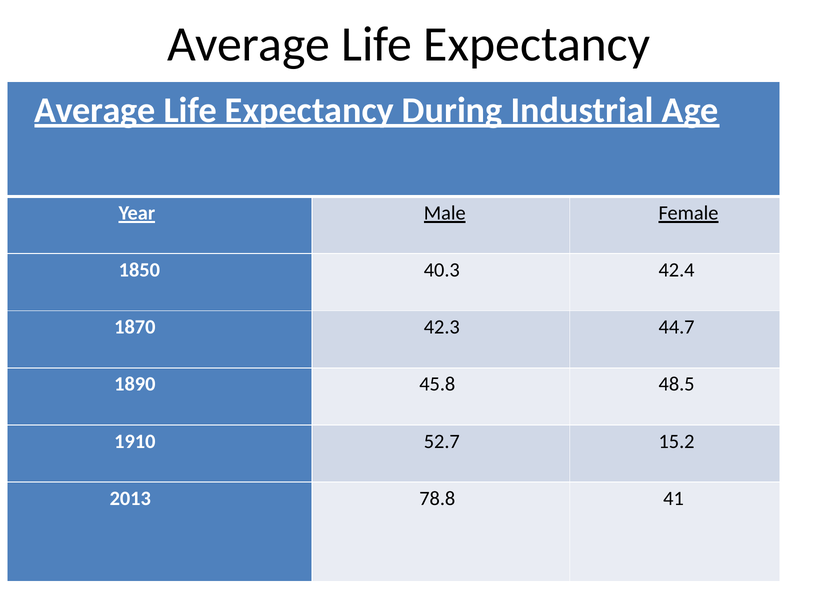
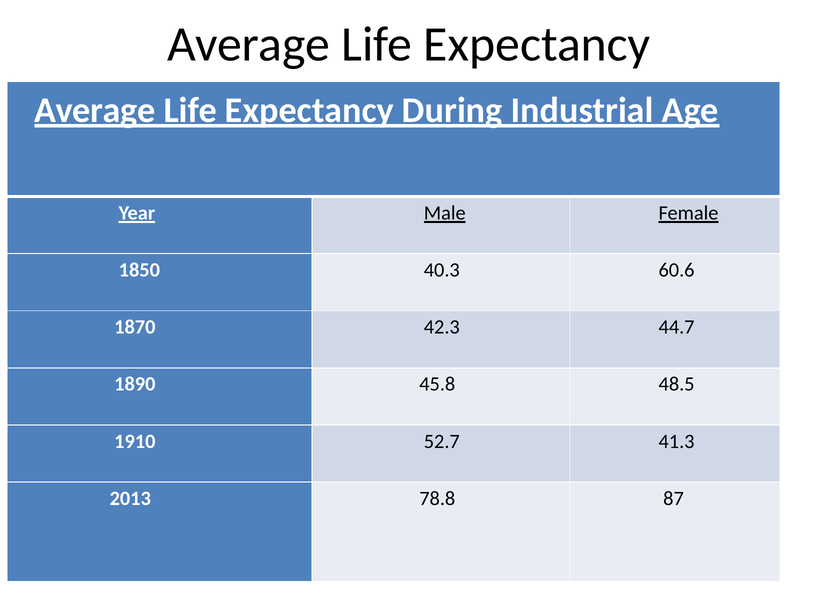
42.4: 42.4 -> 60.6
15.2: 15.2 -> 41.3
41: 41 -> 87
